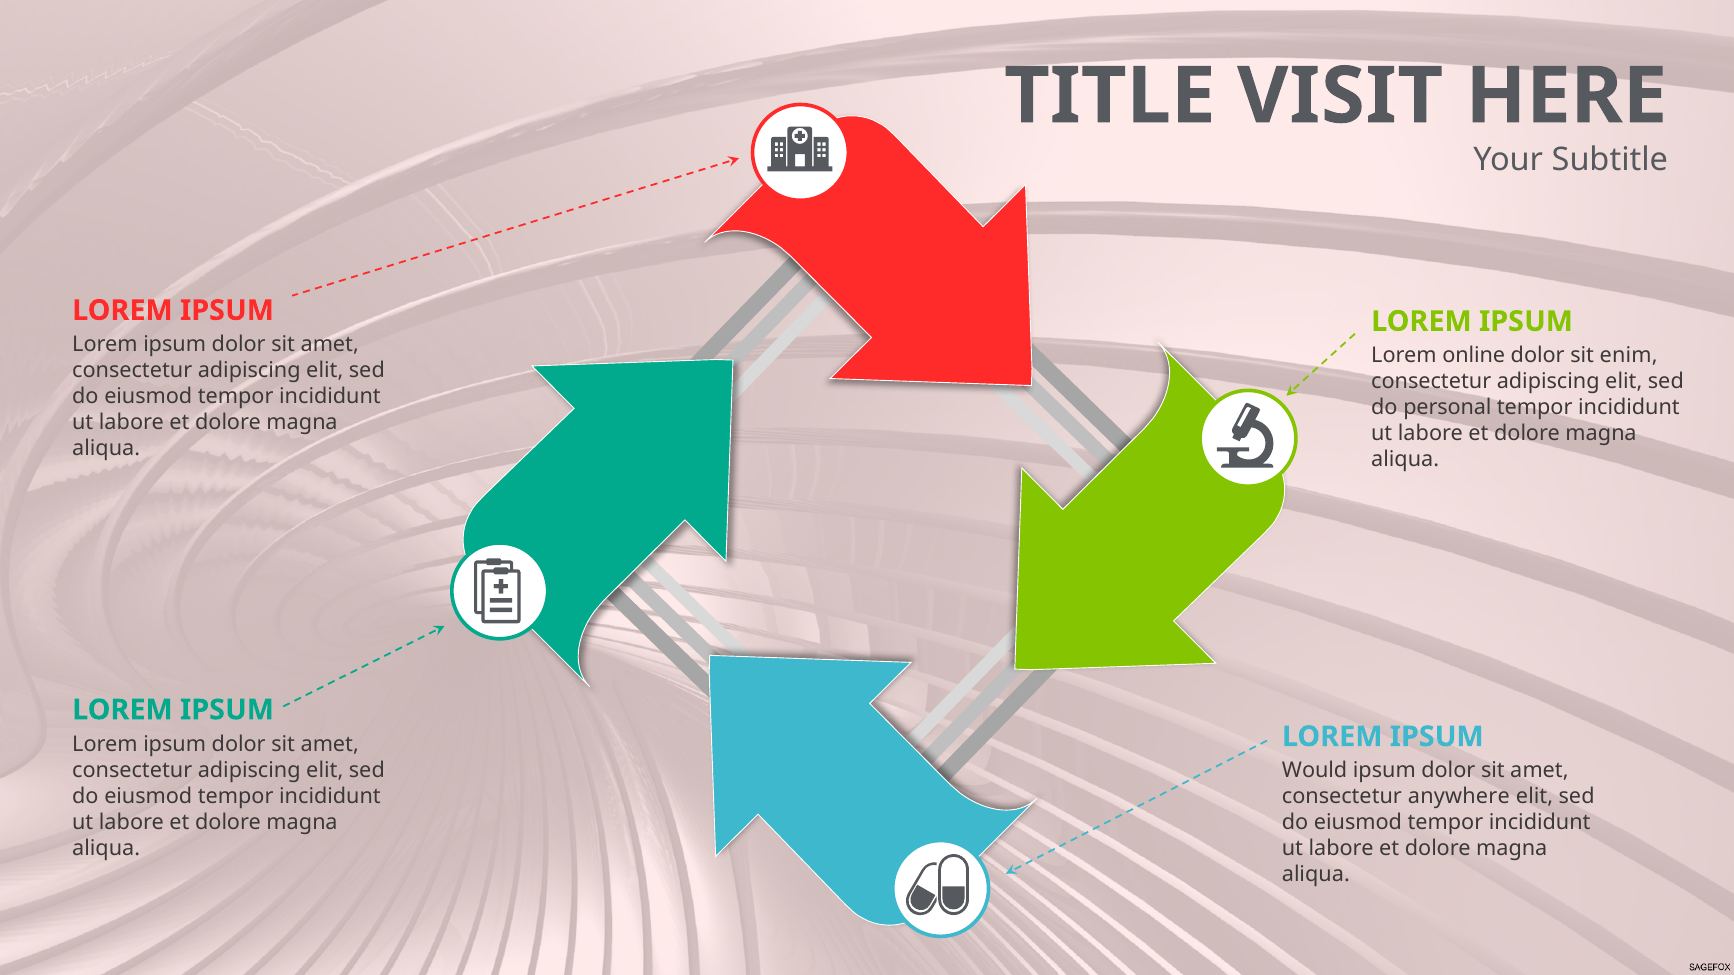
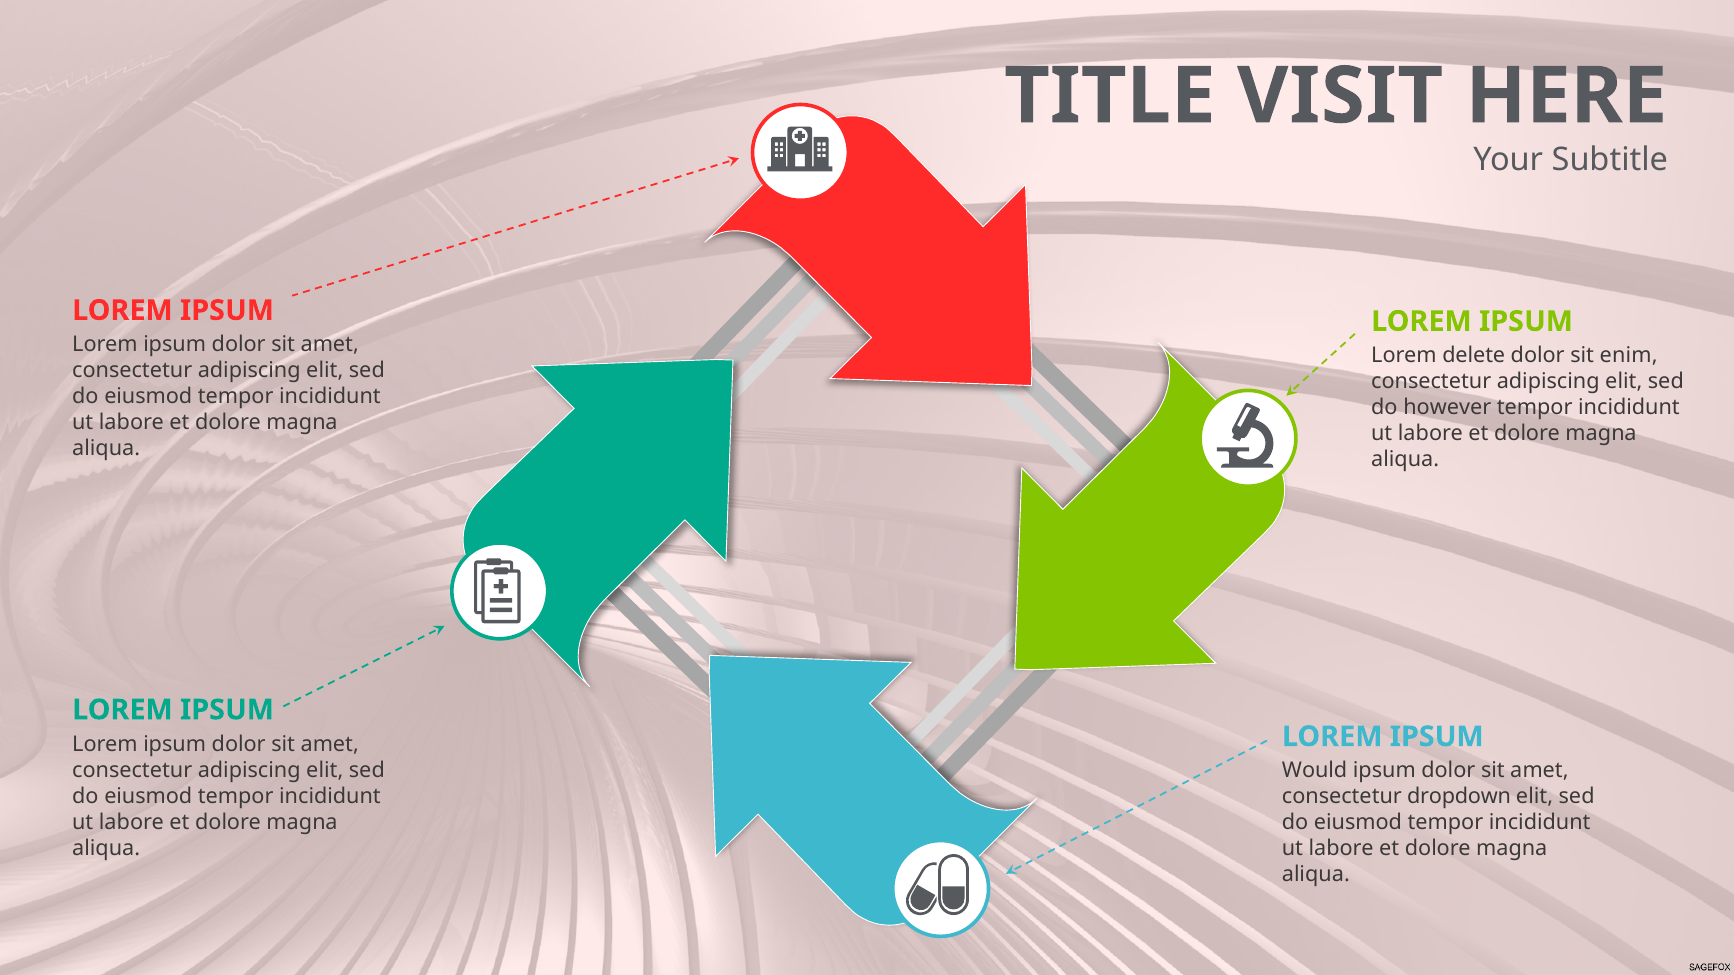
online: online -> delete
personal: personal -> however
anywhere: anywhere -> dropdown
